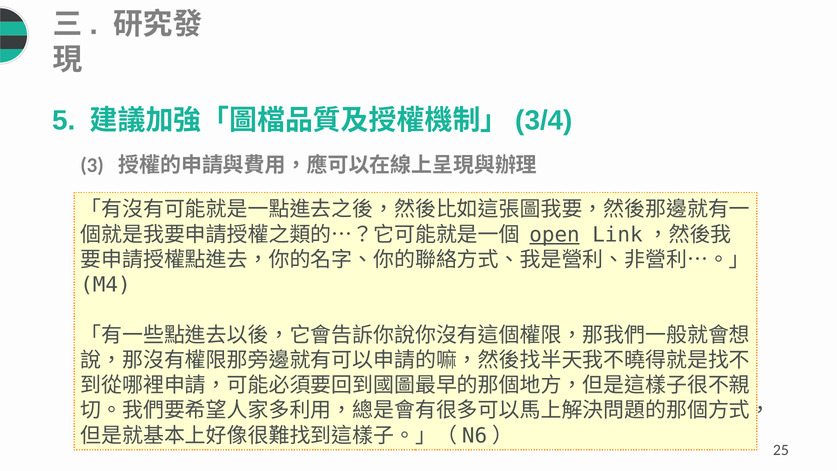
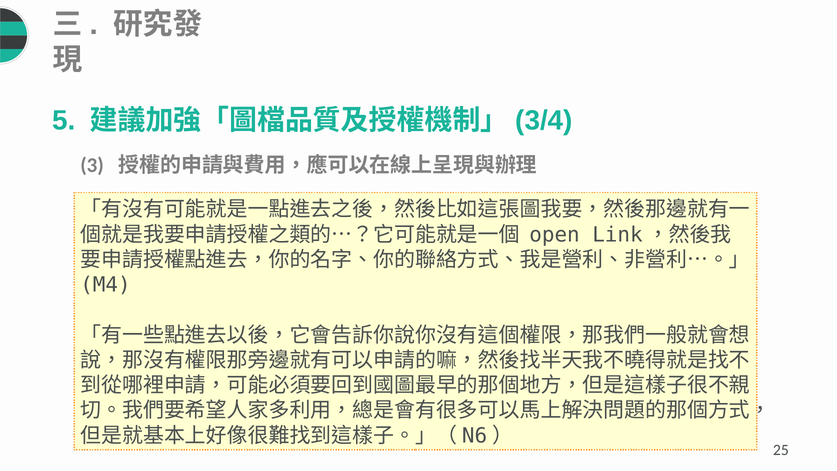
open underline: present -> none
